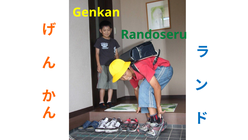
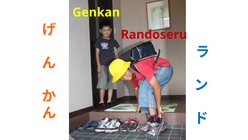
Randoseru colour: green -> red
